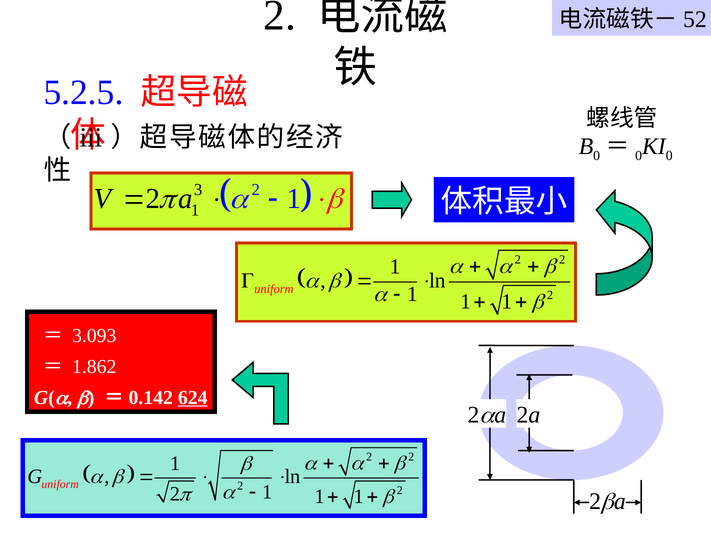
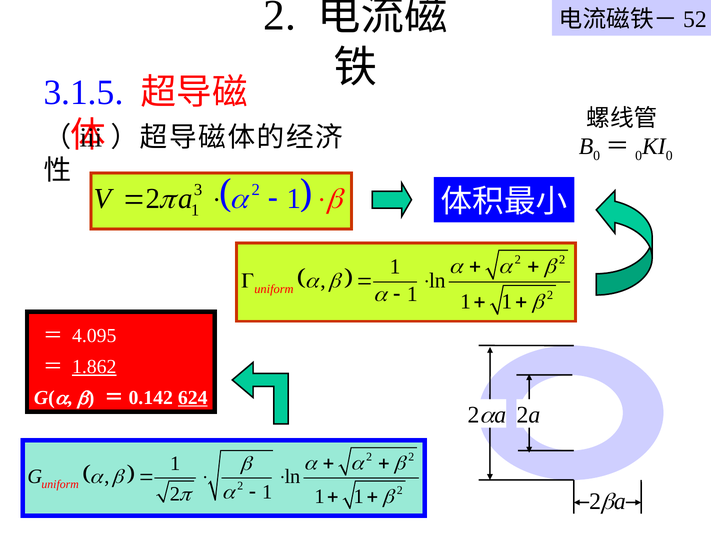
5.2.5: 5.2.5 -> 3.1.5
3.093: 3.093 -> 4.095
1.862 underline: none -> present
